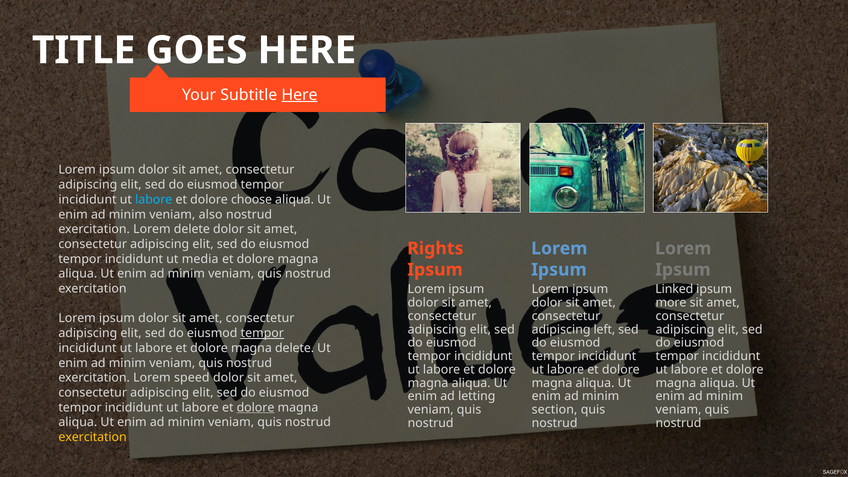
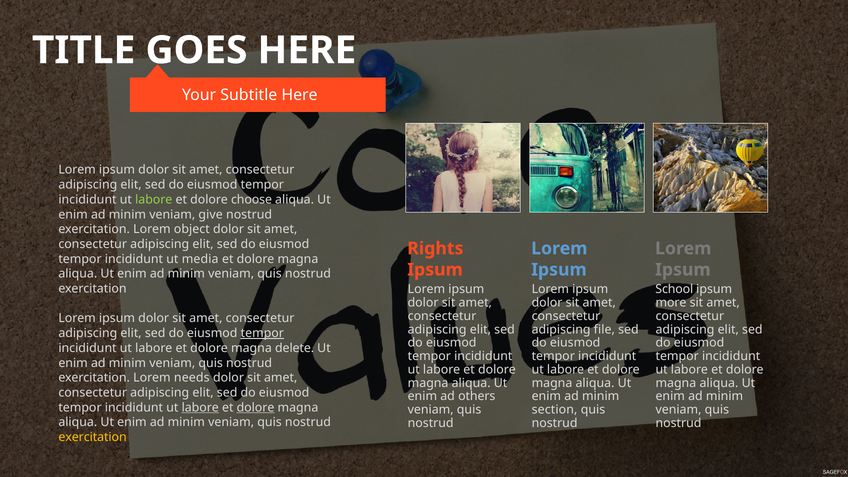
Here at (299, 95) underline: present -> none
labore at (154, 200) colour: light blue -> light green
also: also -> give
Lorem delete: delete -> object
Linked: Linked -> School
left: left -> file
speed: speed -> needs
letting: letting -> others
labore at (200, 407) underline: none -> present
